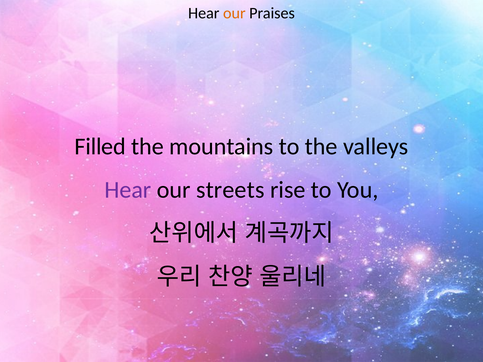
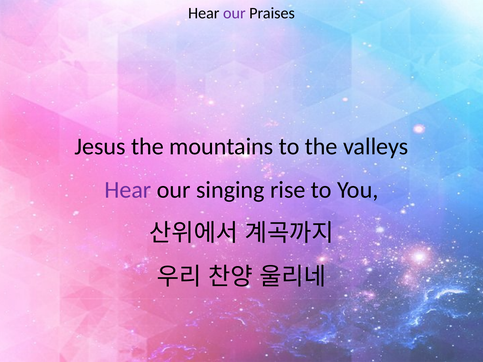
our at (234, 13) colour: orange -> purple
Filled: Filled -> Jesus
streets: streets -> singing
